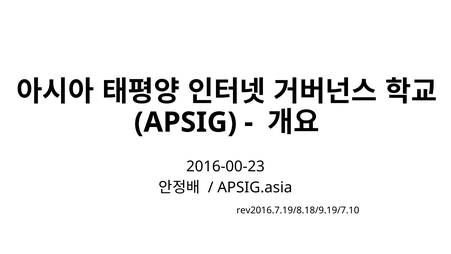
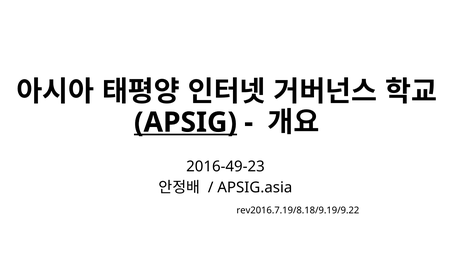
APSIG underline: none -> present
2016-00-23: 2016-00-23 -> 2016-49-23
rev2016.7.19/8.18/9.19/7.10: rev2016.7.19/8.18/9.19/7.10 -> rev2016.7.19/8.18/9.19/9.22
